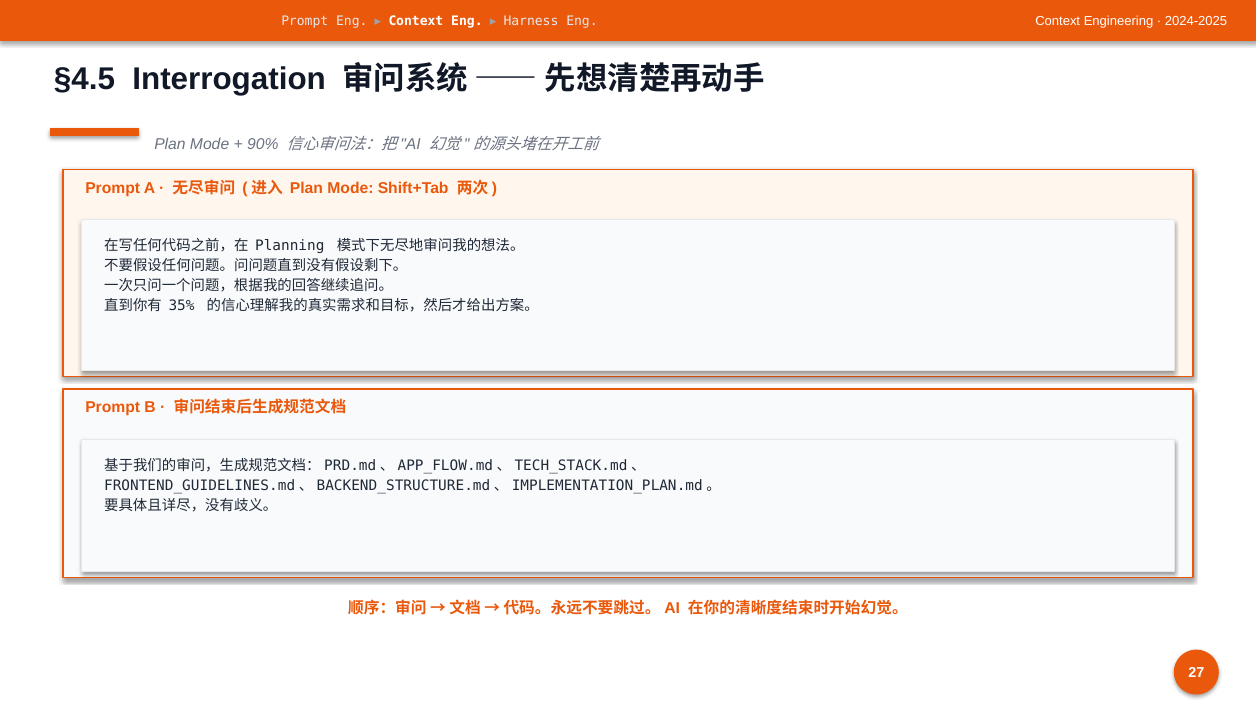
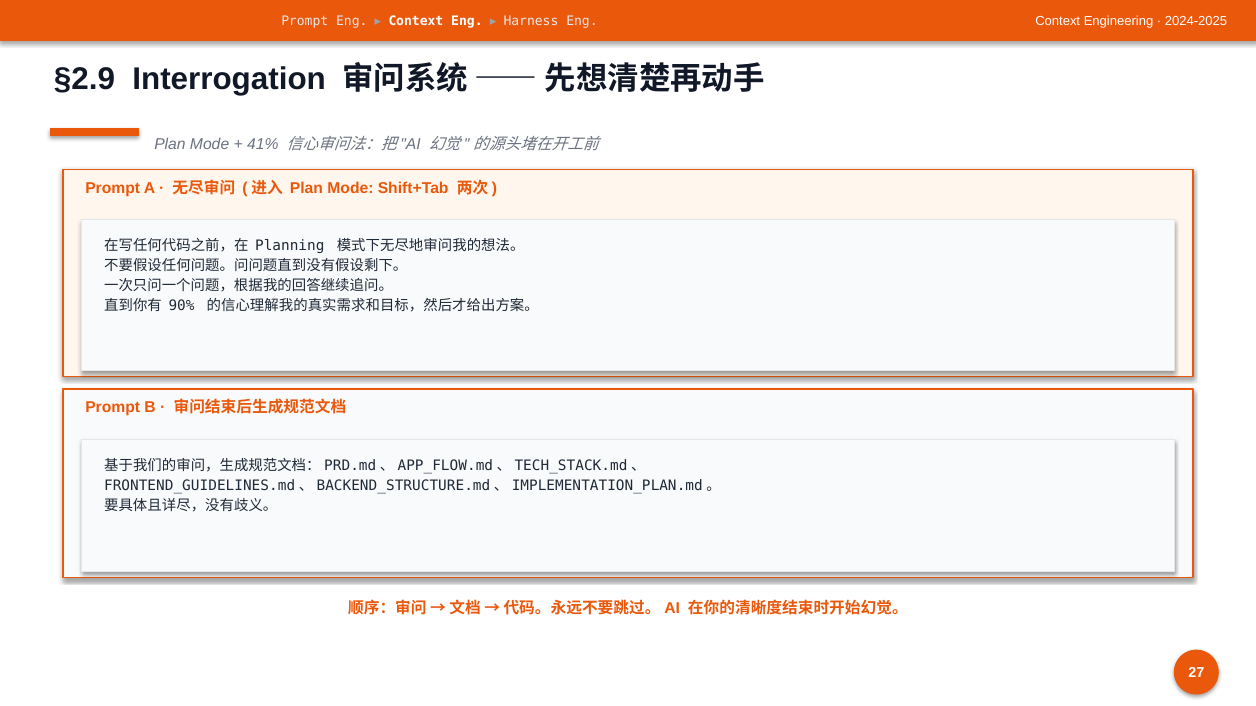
§4.5: §4.5 -> §2.9
90%: 90% -> 41%
35%: 35% -> 90%
